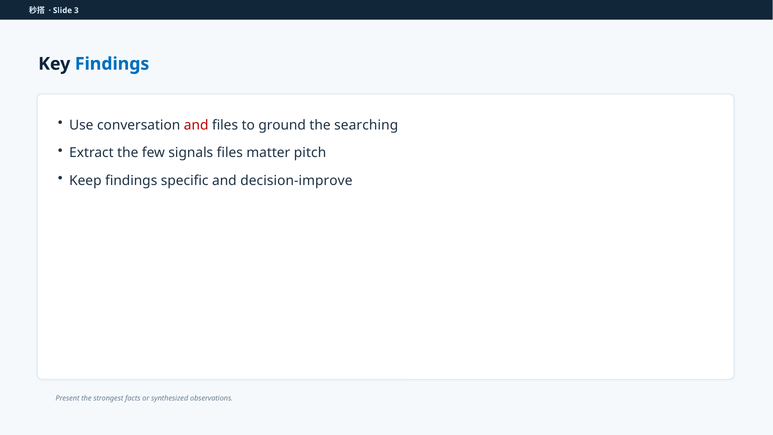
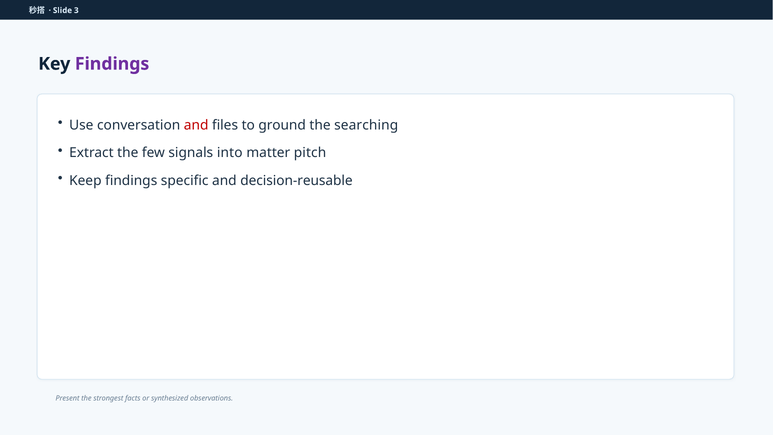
Findings at (112, 64) colour: blue -> purple
signals files: files -> into
decision-improve: decision-improve -> decision-reusable
